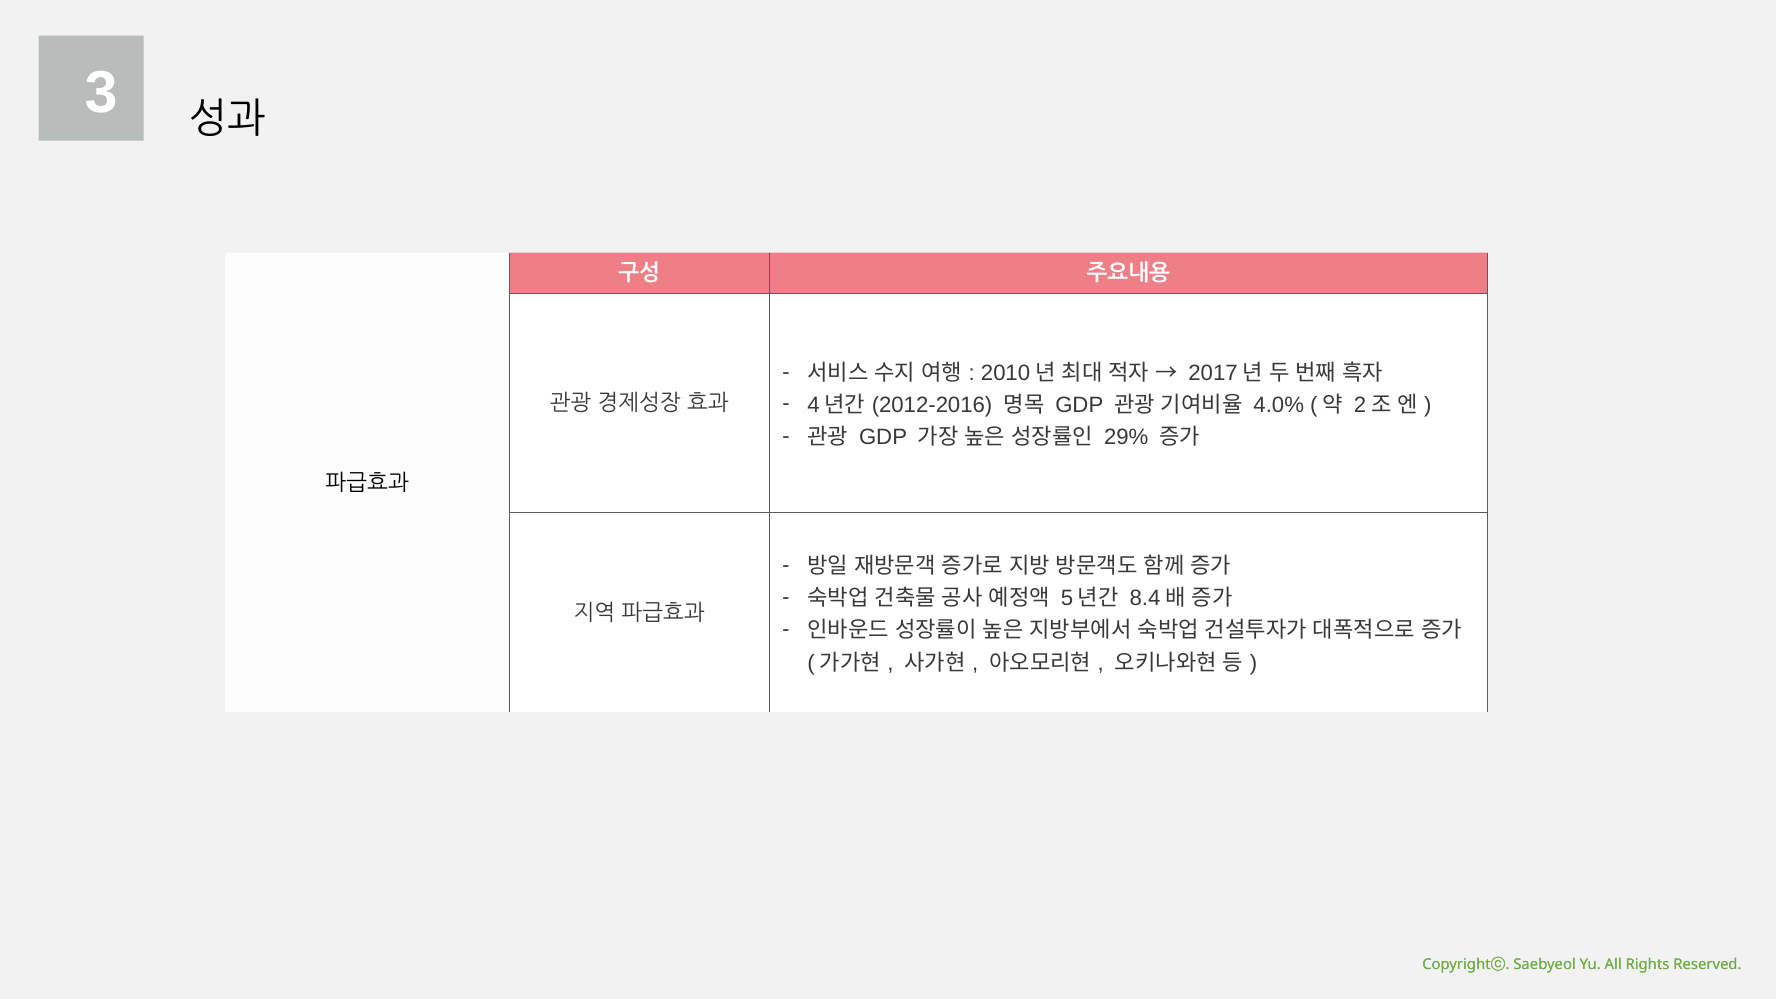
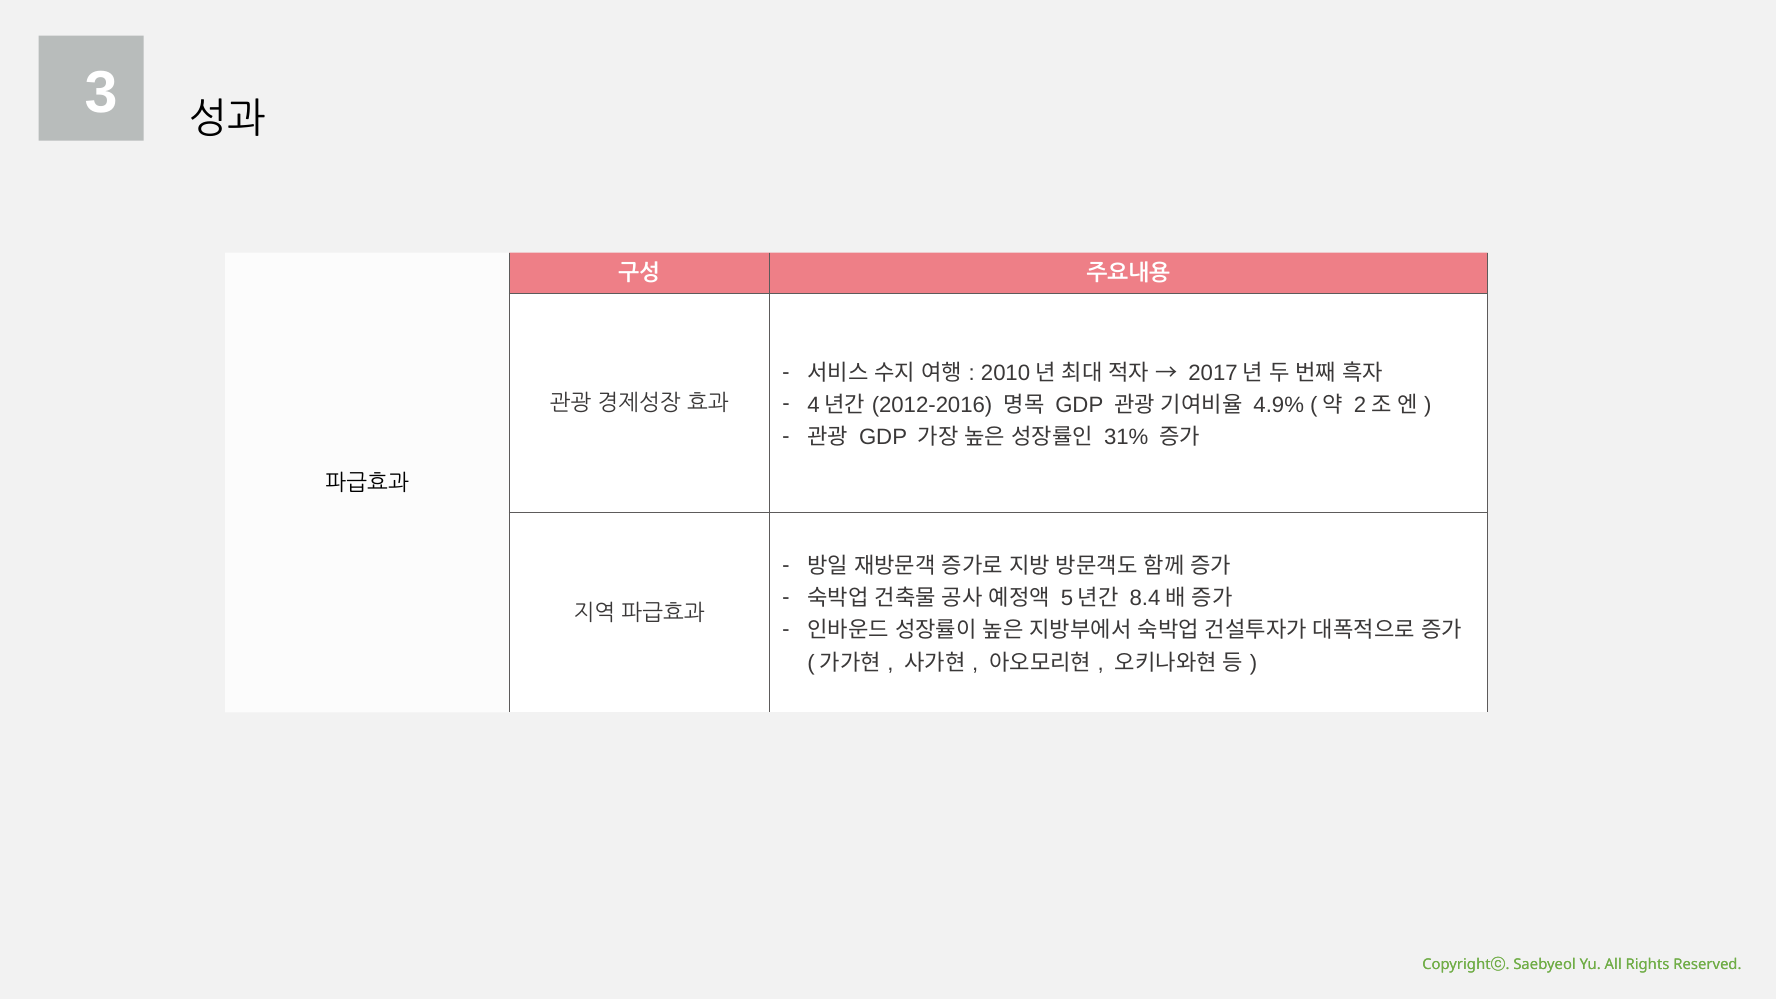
4.0%: 4.0% -> 4.9%
29%: 29% -> 31%
